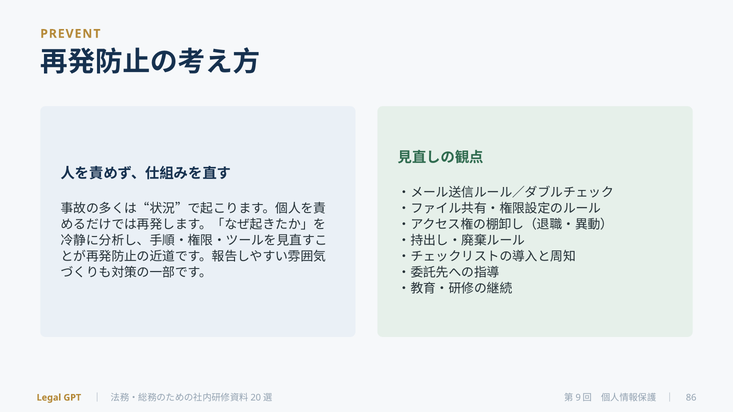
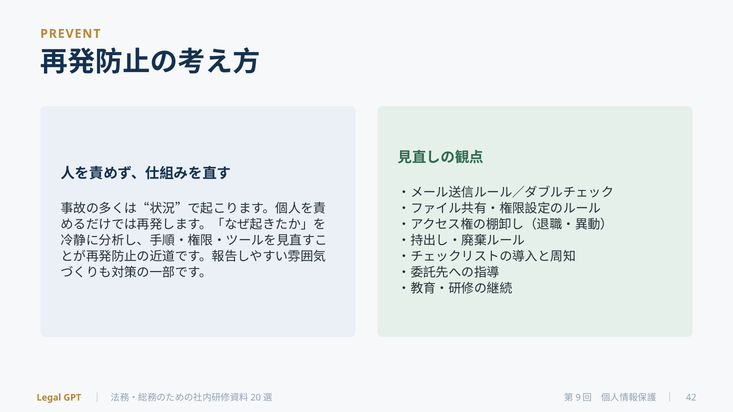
86: 86 -> 42
